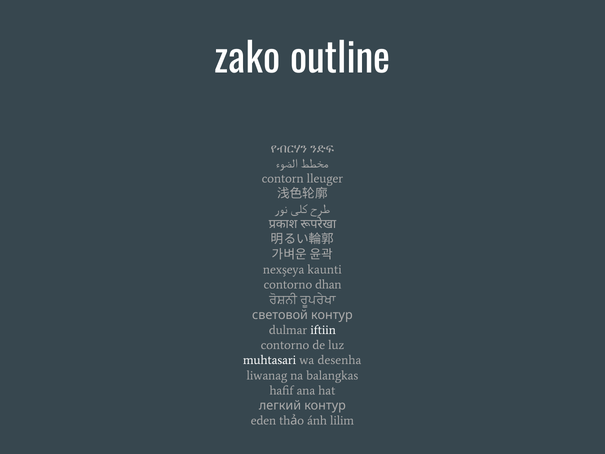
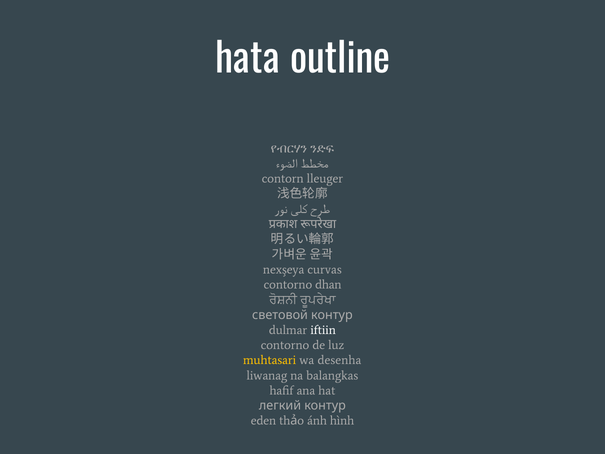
zako: zako -> hata
kaunti: kaunti -> curvas
muhtasari colour: white -> yellow
lilim: lilim -> hình
